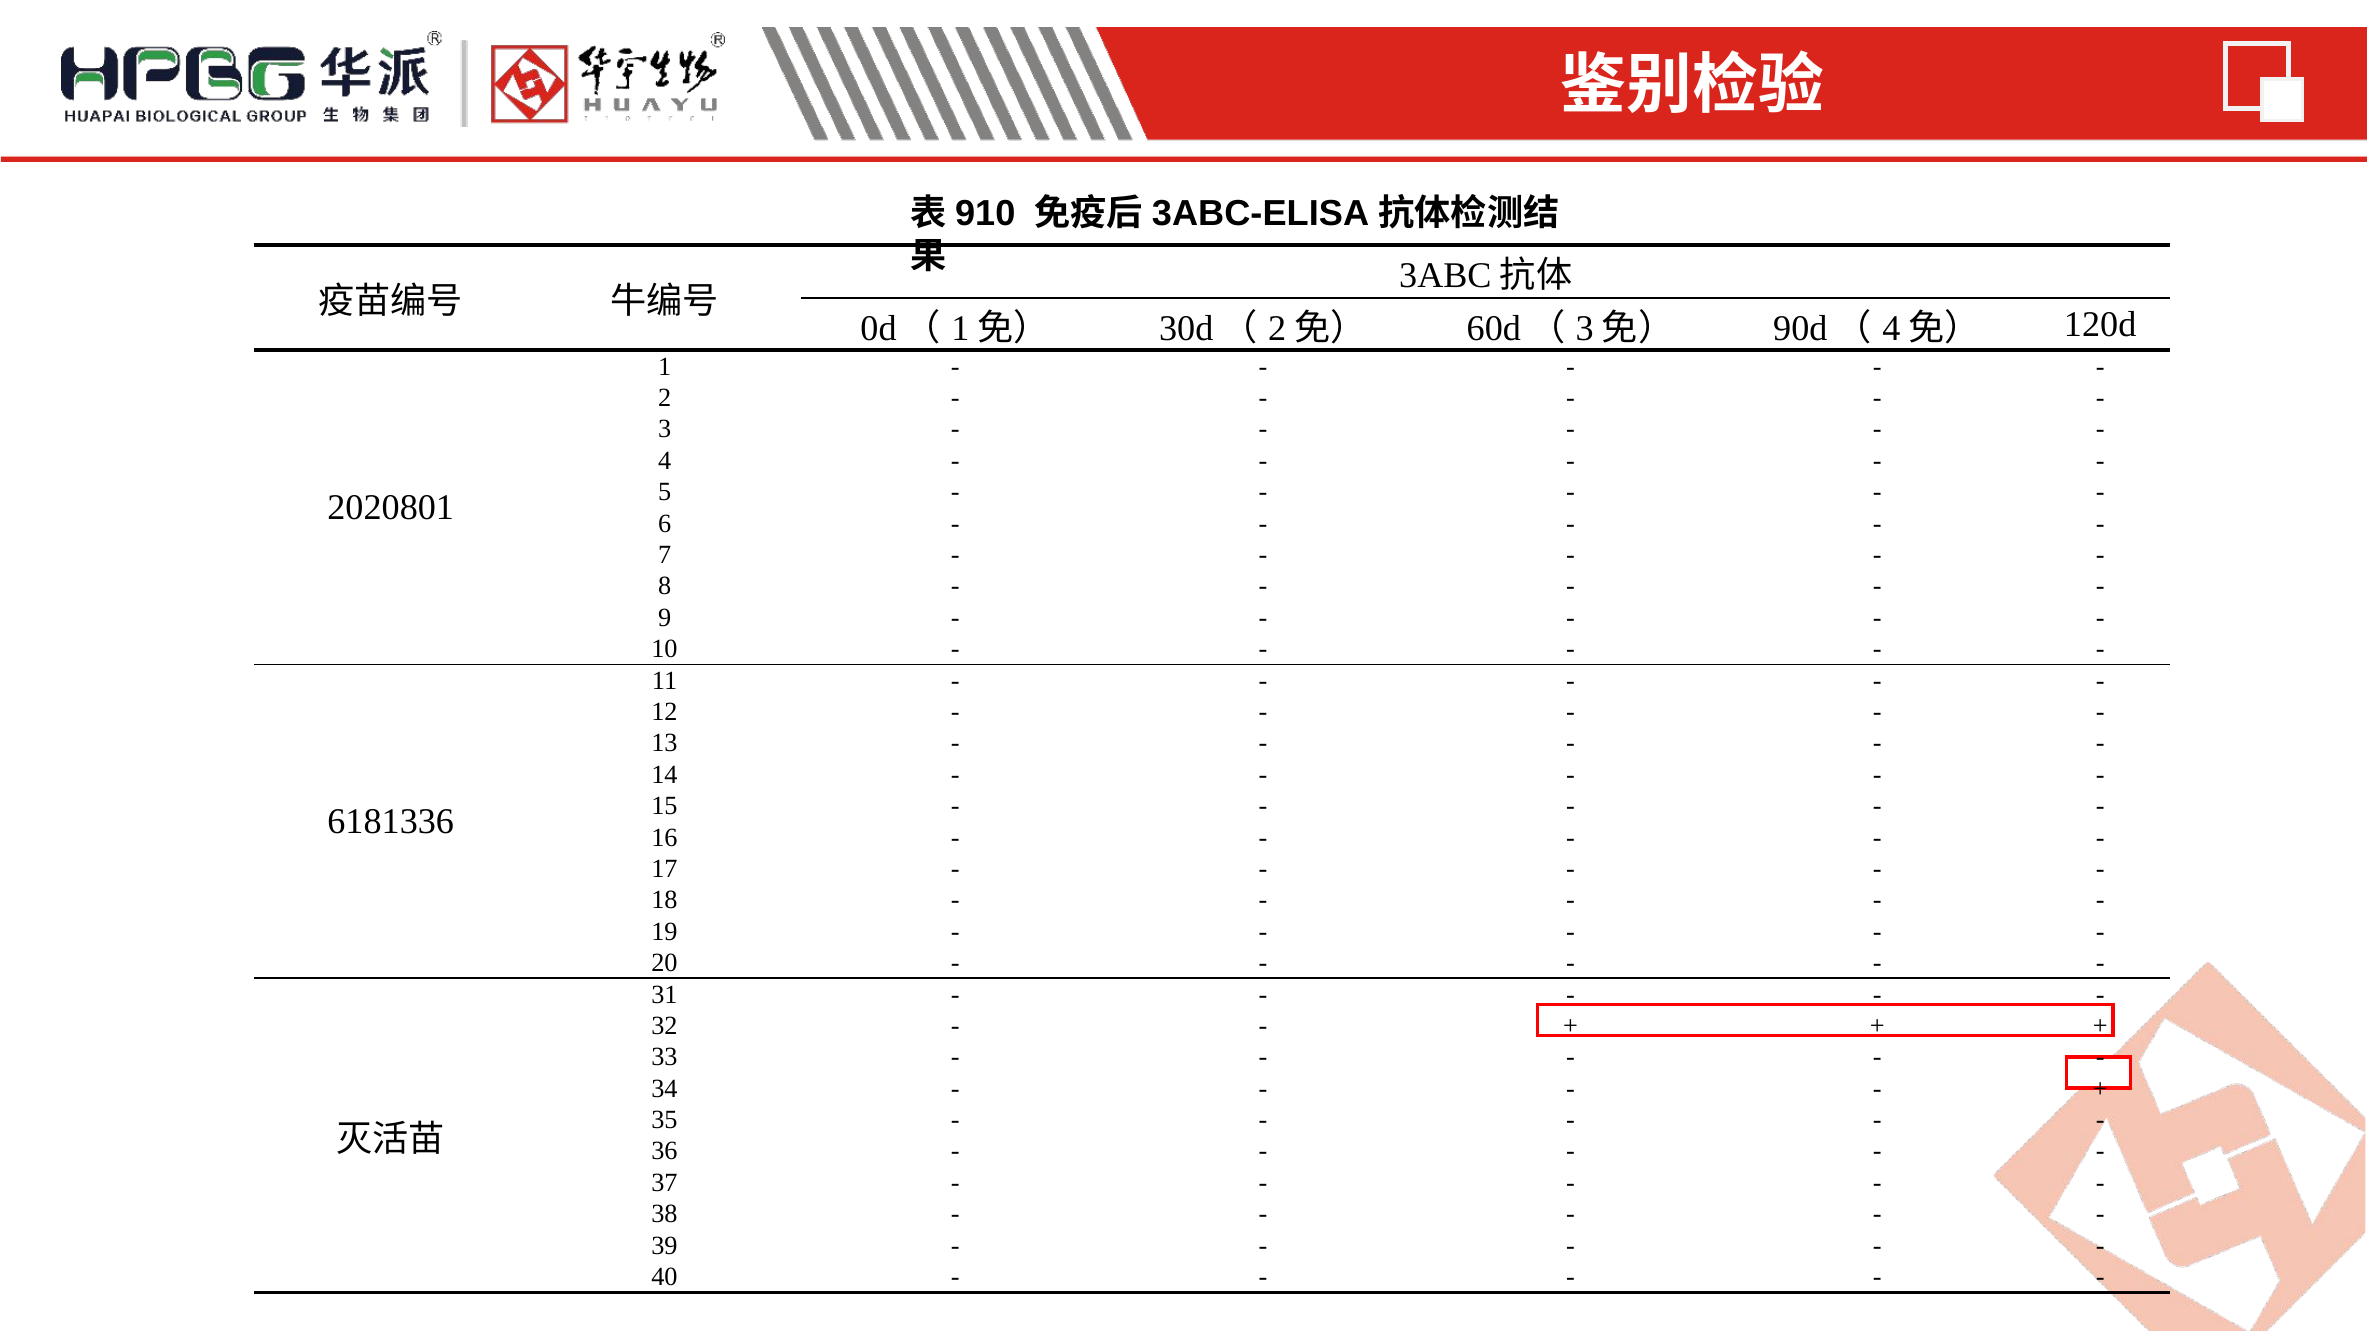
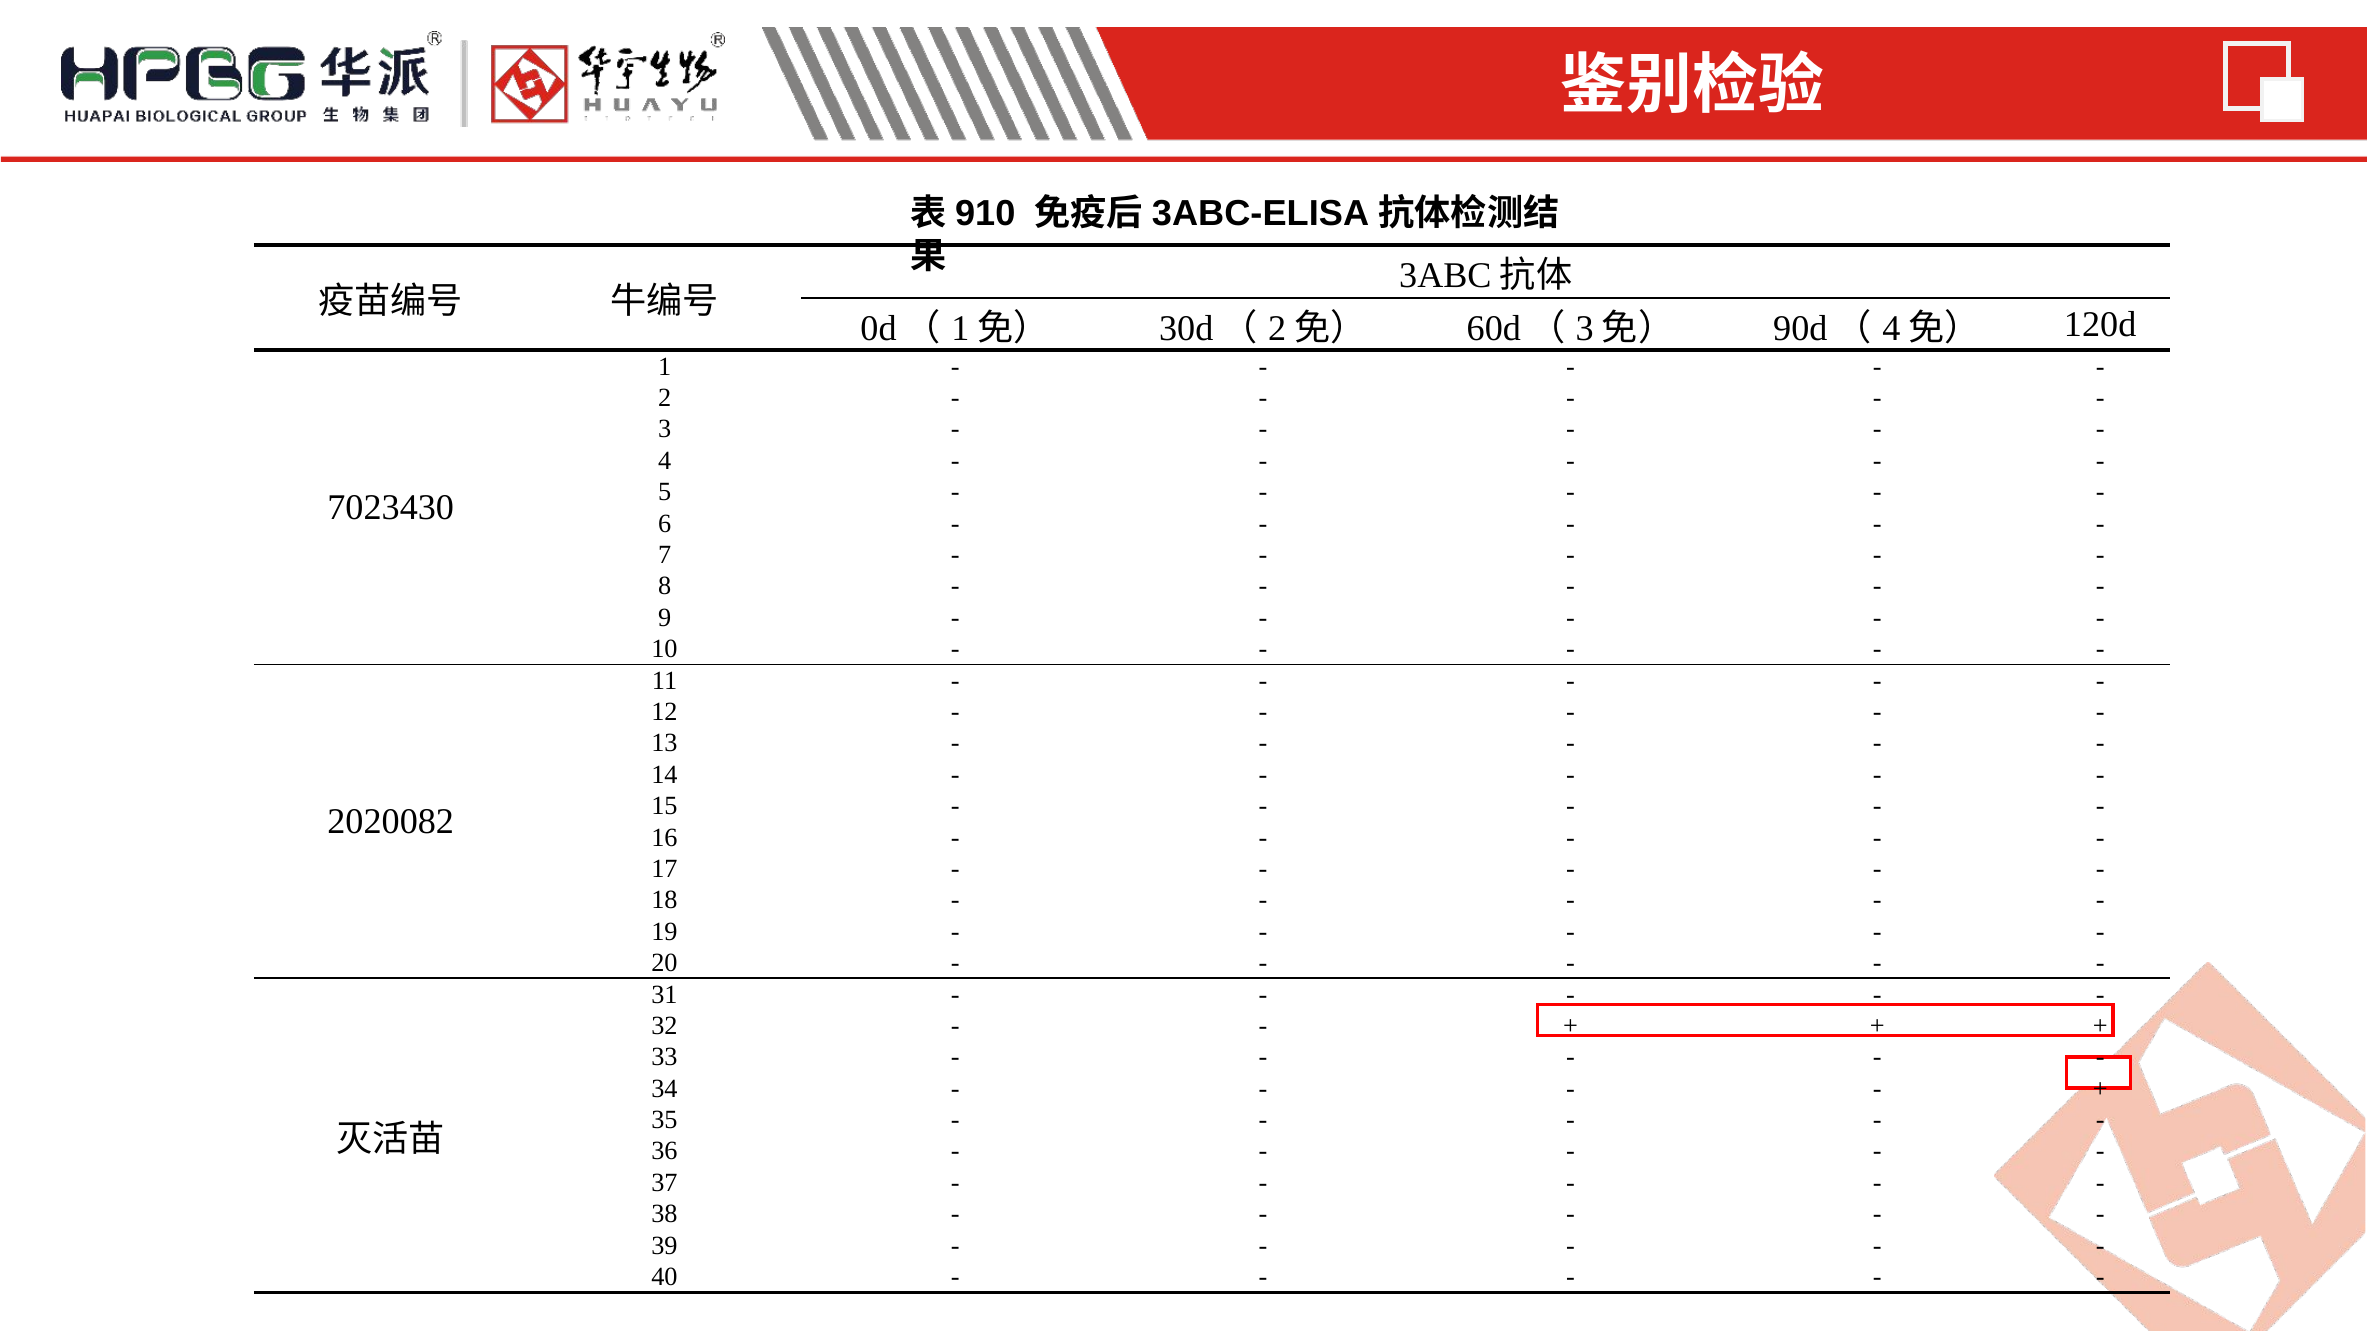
2020801: 2020801 -> 7023430
6181336: 6181336 -> 2020082
